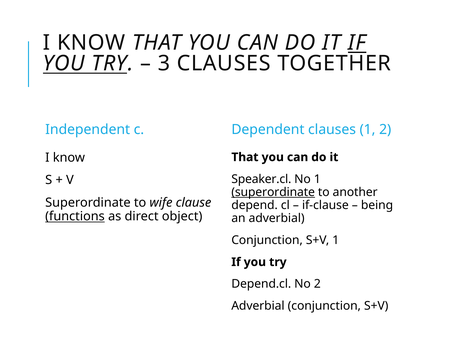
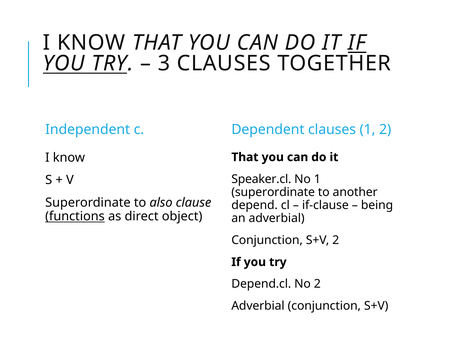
superordinate at (273, 192) underline: present -> none
wife: wife -> also
S+V 1: 1 -> 2
